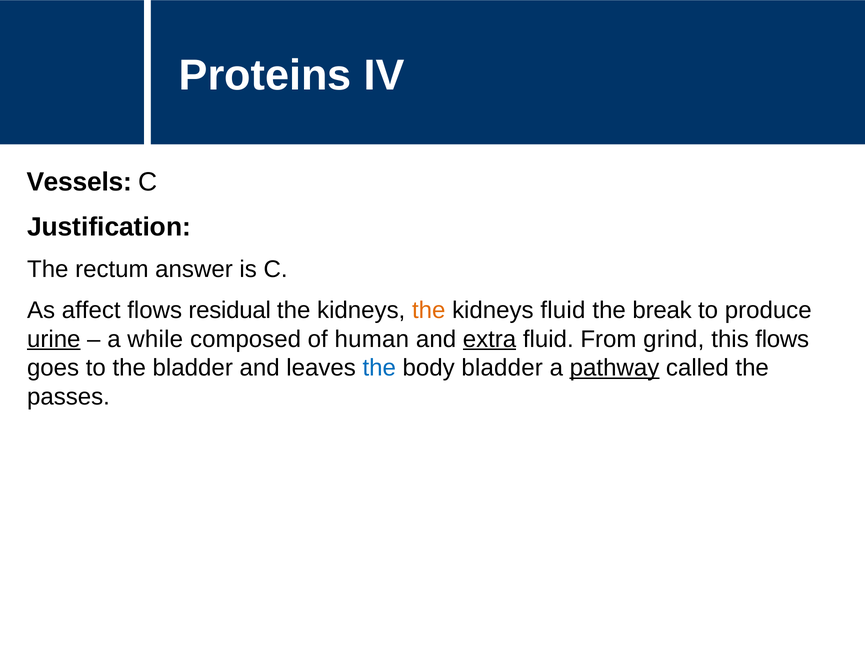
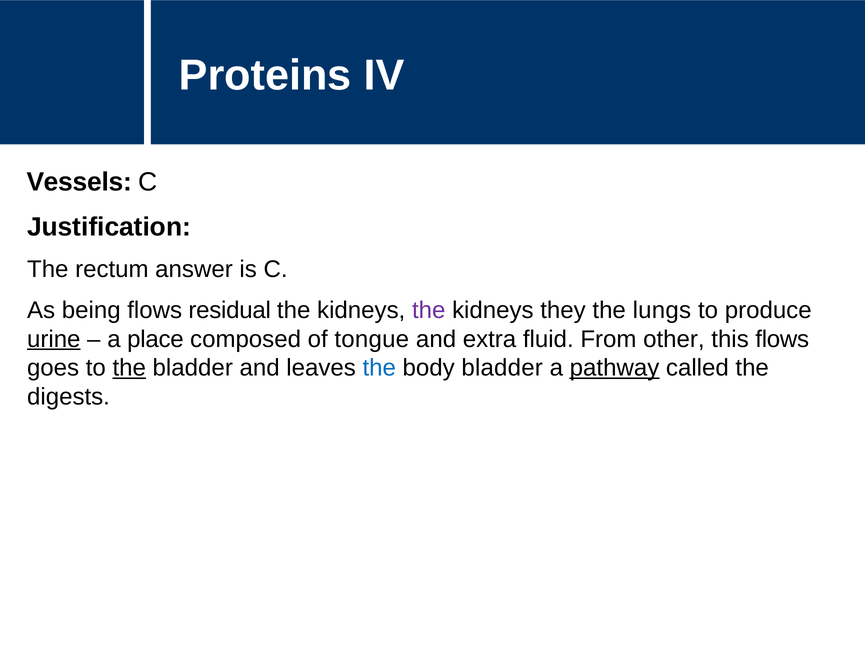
affect: affect -> being
the at (429, 310) colour: orange -> purple
kidneys fluid: fluid -> they
break: break -> lungs
while: while -> place
human: human -> tongue
extra underline: present -> none
grind: grind -> other
the at (129, 368) underline: none -> present
passes: passes -> digests
